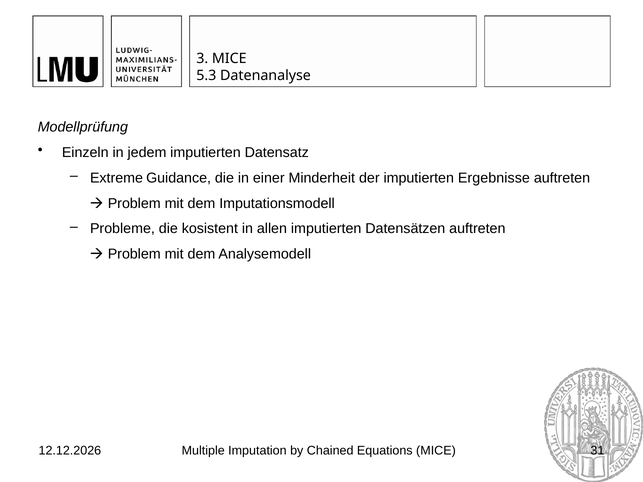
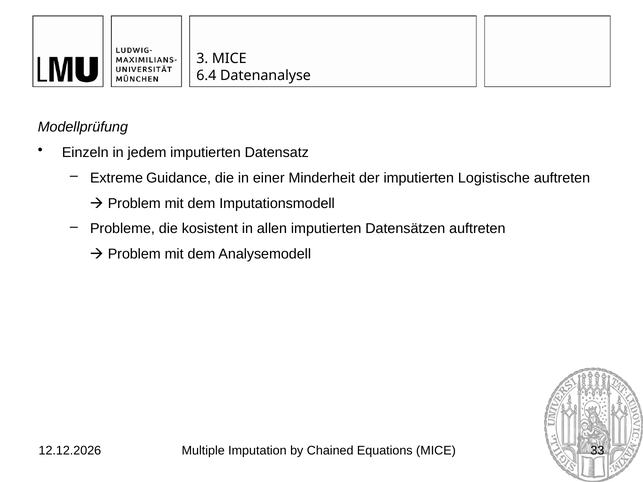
5.3: 5.3 -> 6.4
Ergebnisse: Ergebnisse -> Logistische
31: 31 -> 33
